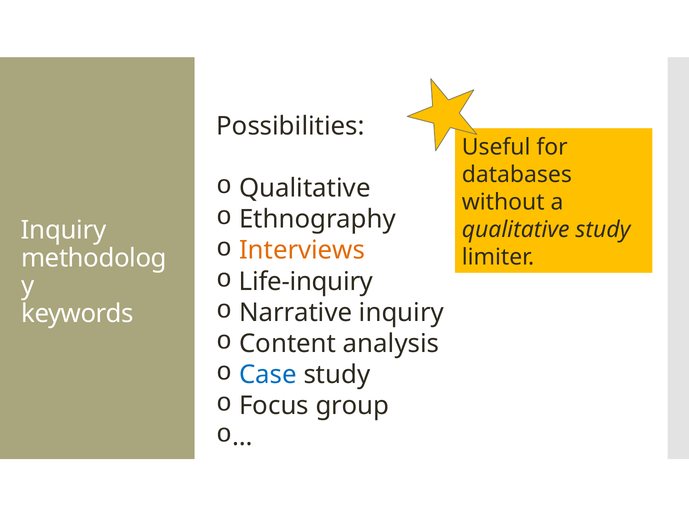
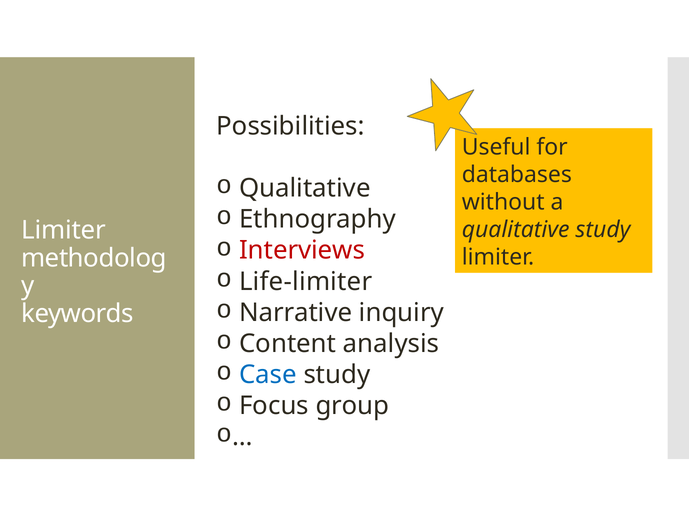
Inquiry at (64, 230): Inquiry -> Limiter
Interviews colour: orange -> red
Life-inquiry: Life-inquiry -> Life-limiter
